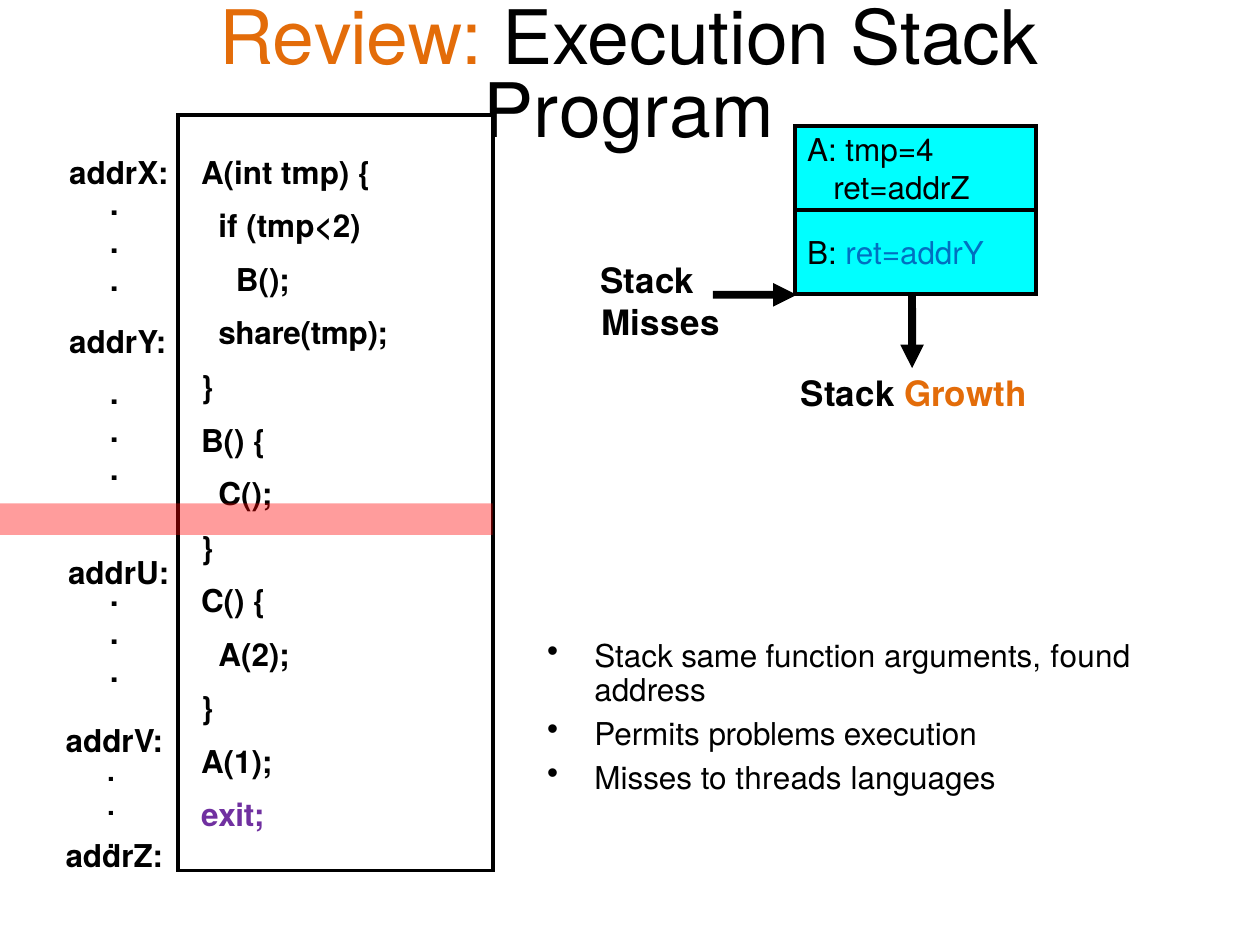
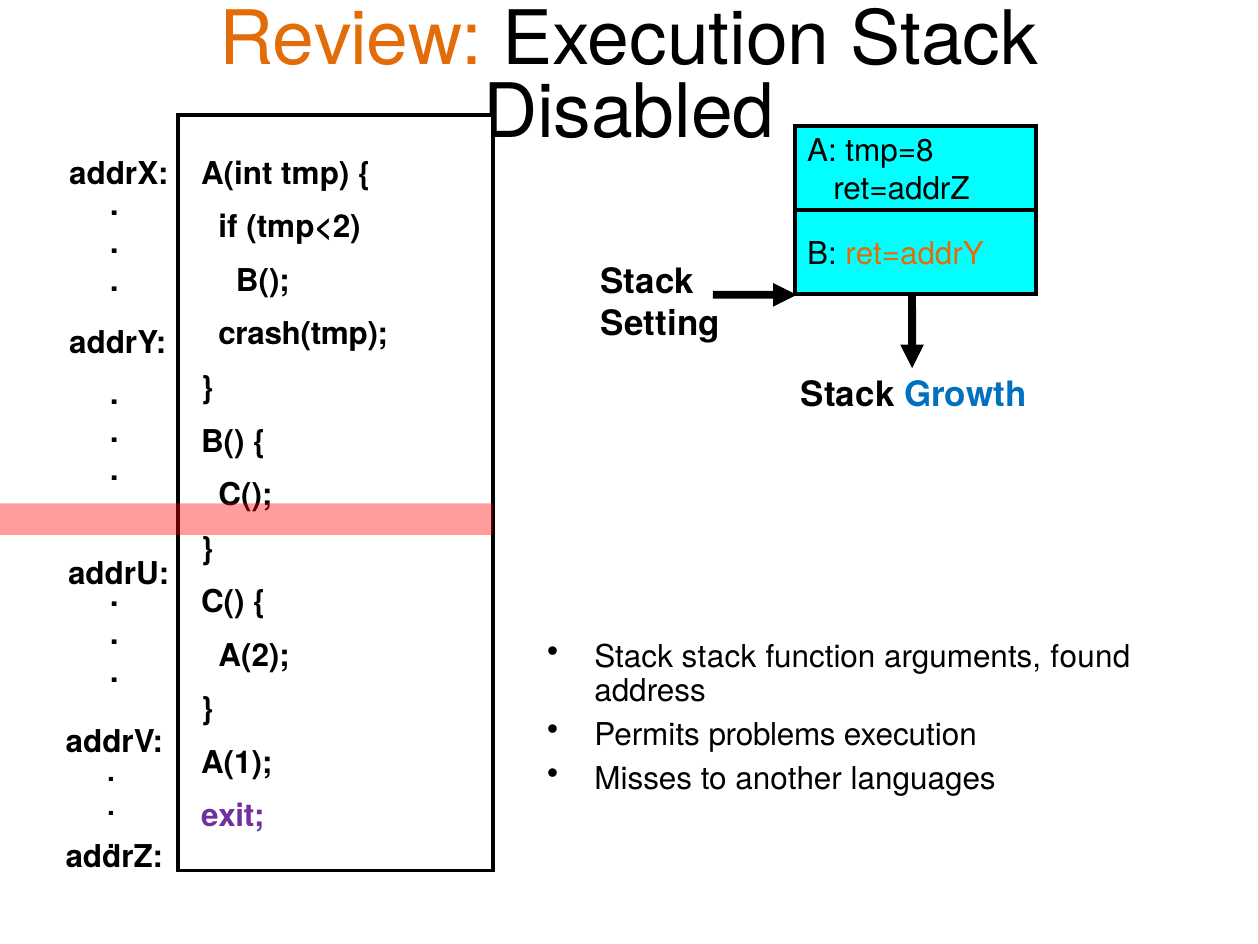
Program: Program -> Disabled
tmp=4: tmp=4 -> tmp=8
ret=addrY colour: blue -> orange
Misses at (660, 324): Misses -> Setting
share(tmp: share(tmp -> crash(tmp
Growth colour: orange -> blue
Stack same: same -> stack
threads: threads -> another
